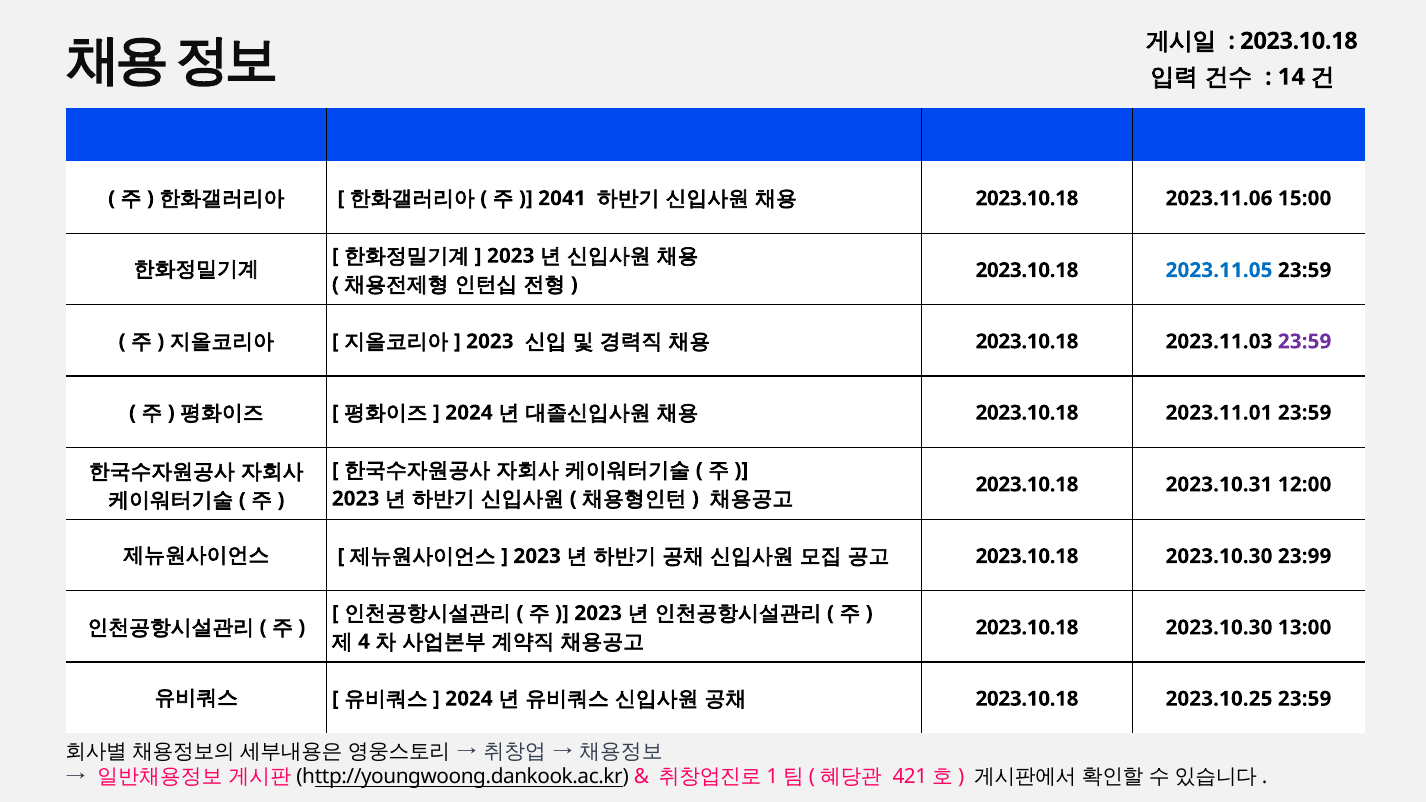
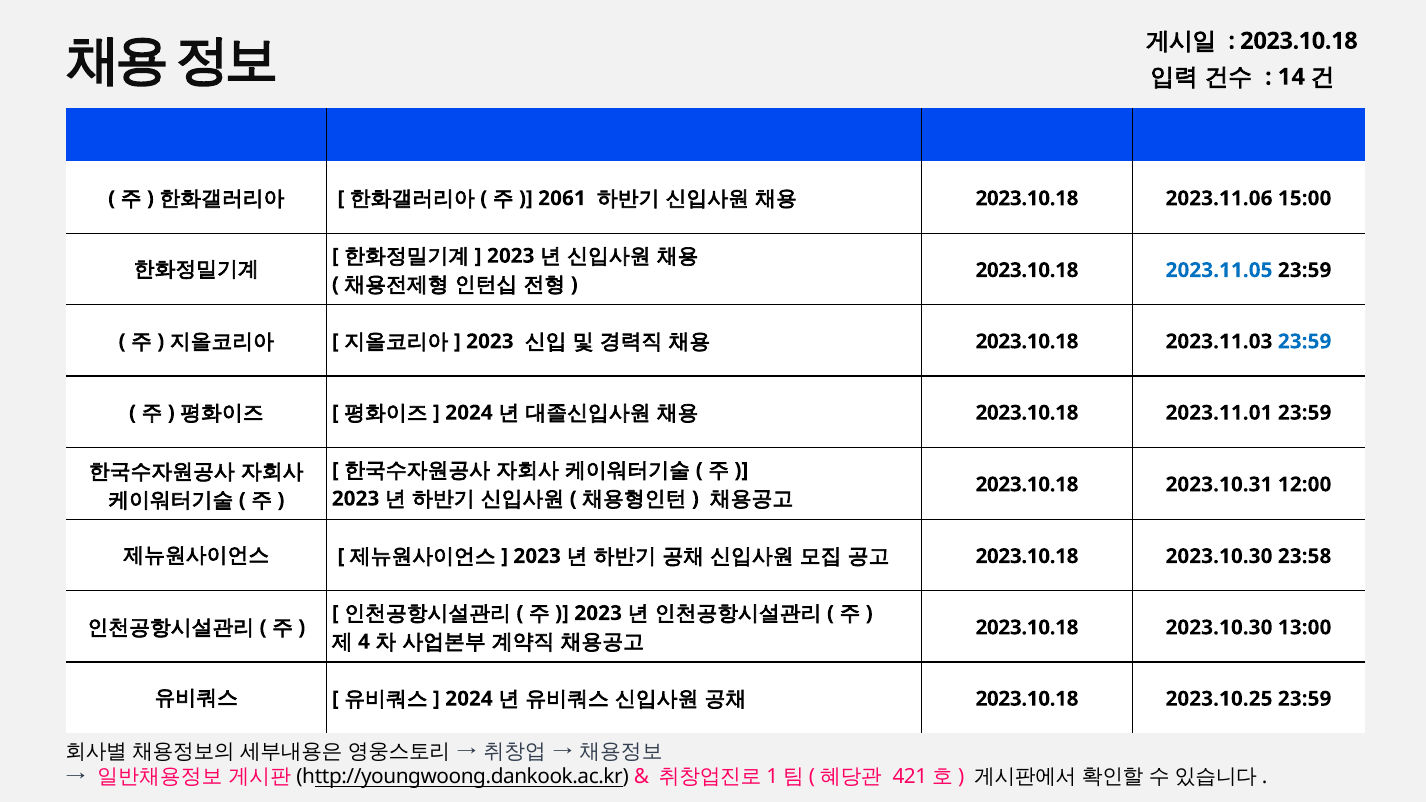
2041: 2041 -> 2061
23:59 at (1305, 342) colour: purple -> blue
23:99: 23:99 -> 23:58
